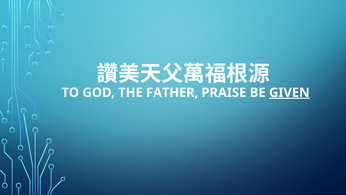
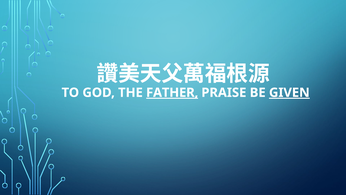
FATHER underline: none -> present
